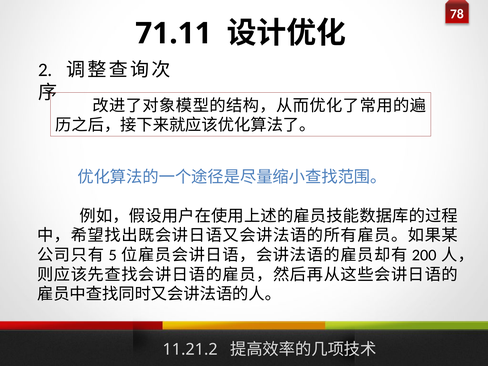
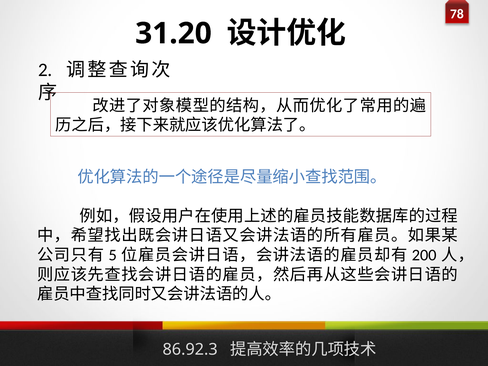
71.11: 71.11 -> 31.20
11.21.2: 11.21.2 -> 86.92.3
